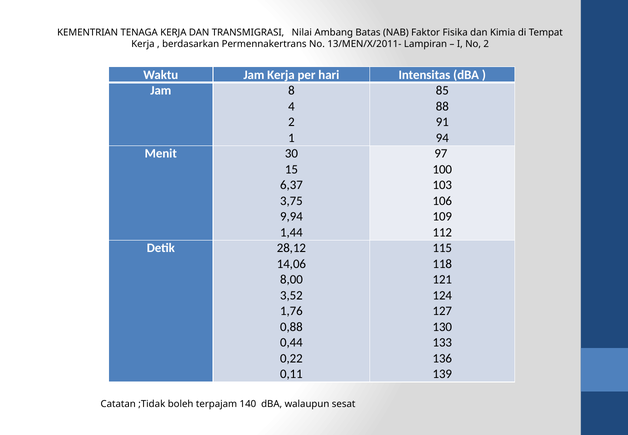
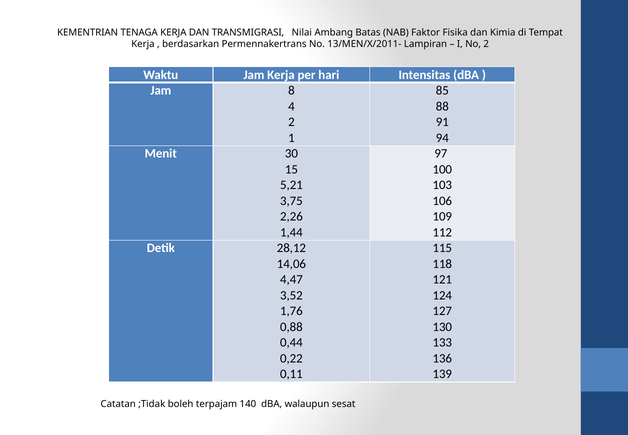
6,37: 6,37 -> 5,21
9,94: 9,94 -> 2,26
8,00: 8,00 -> 4,47
